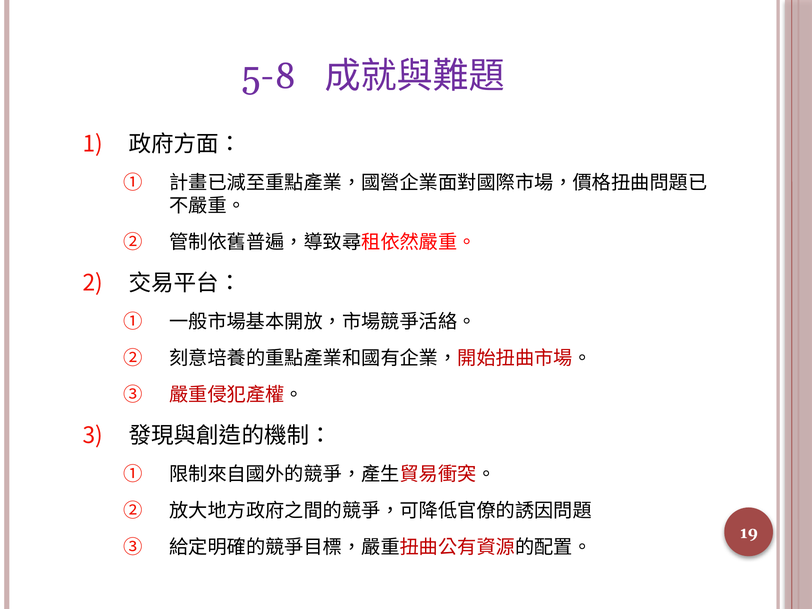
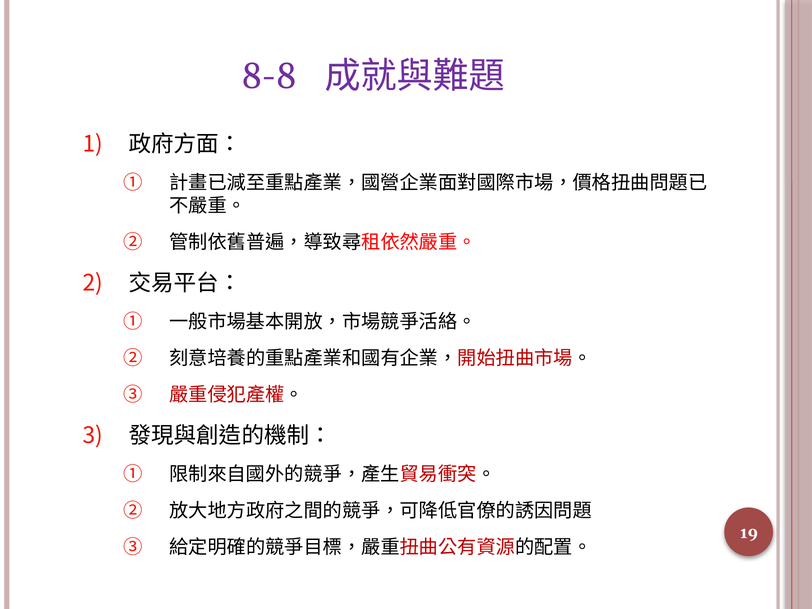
5-8: 5-8 -> 8-8
